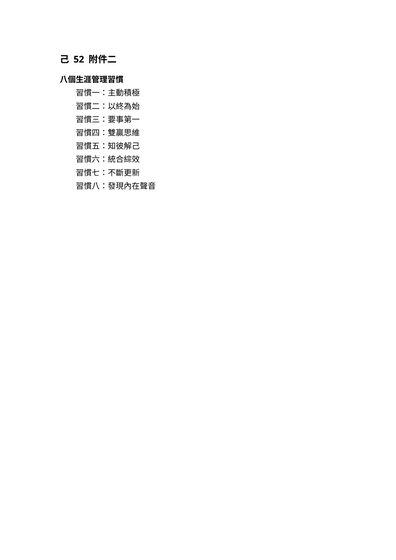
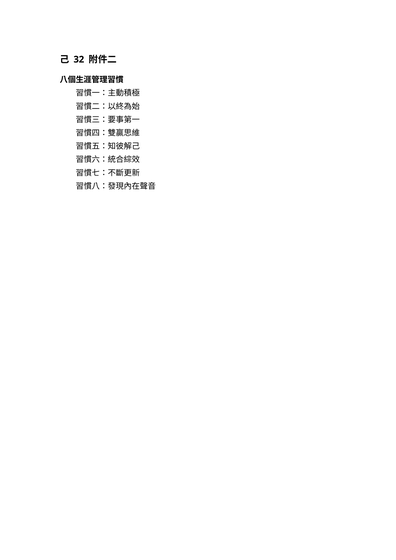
52: 52 -> 32
